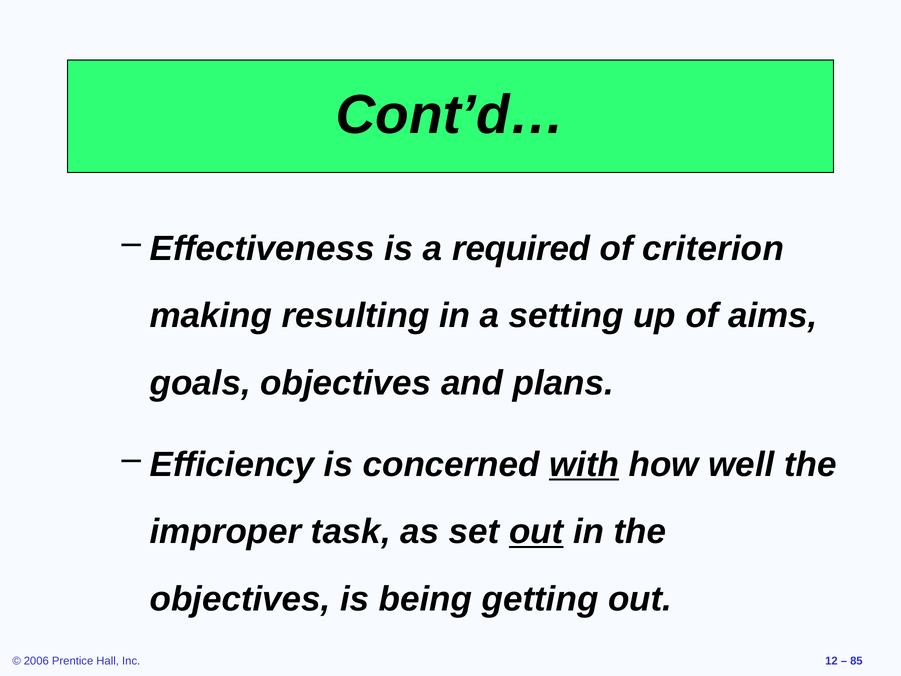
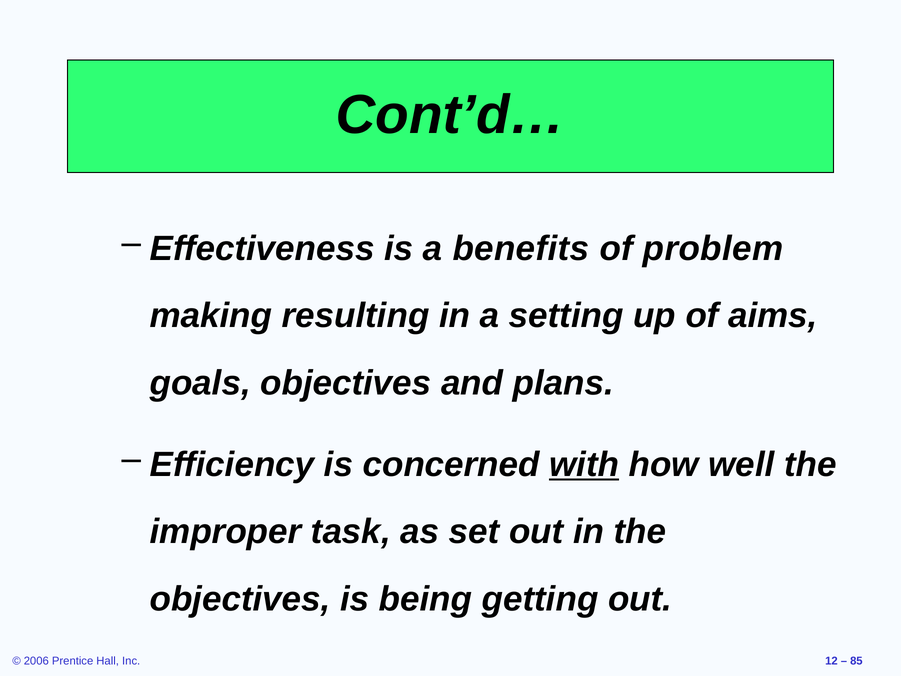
required: required -> benefits
criterion: criterion -> problem
out at (536, 532) underline: present -> none
